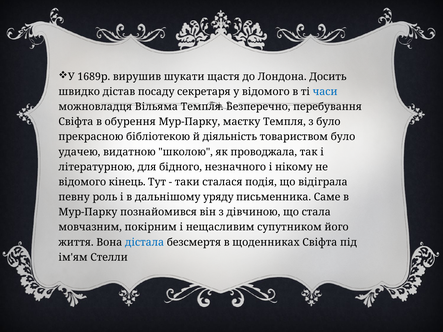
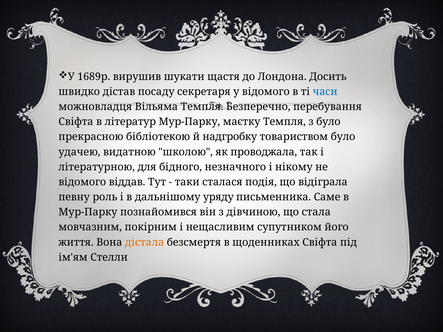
обурення: обурення -> літератур
діяльність: діяльність -> надгробку
кінець: кінець -> віддав
дістала colour: blue -> orange
